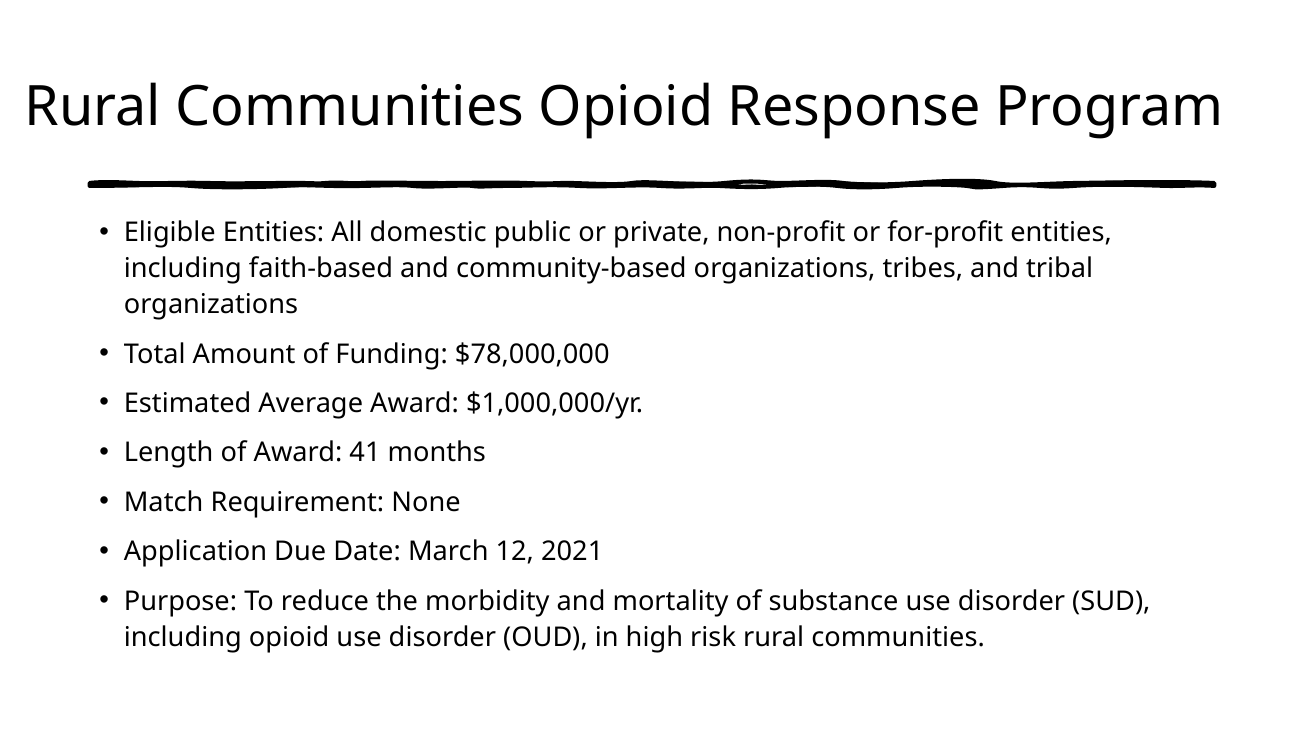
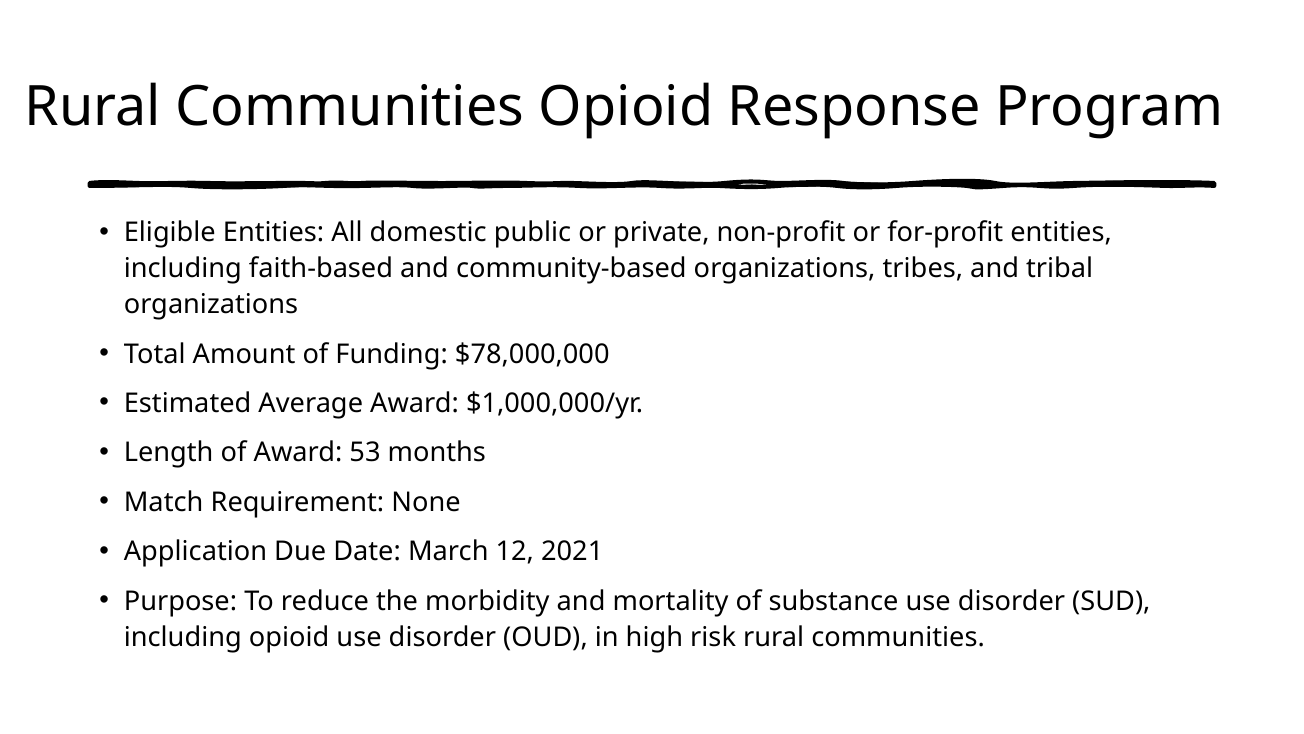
41: 41 -> 53
